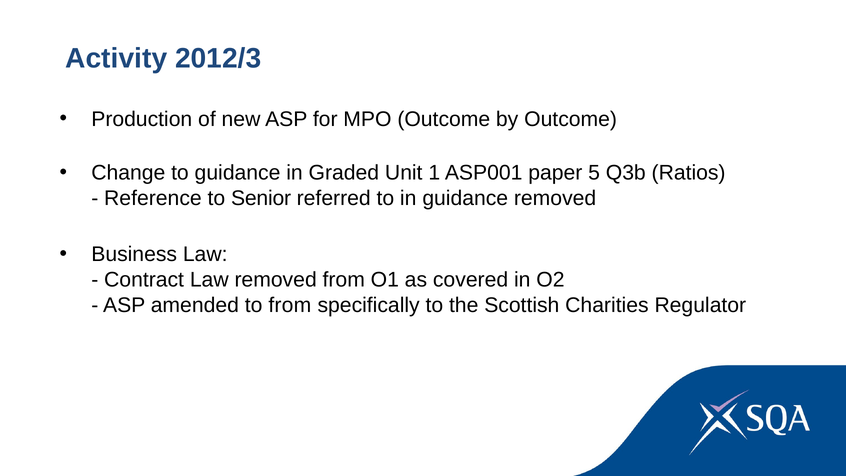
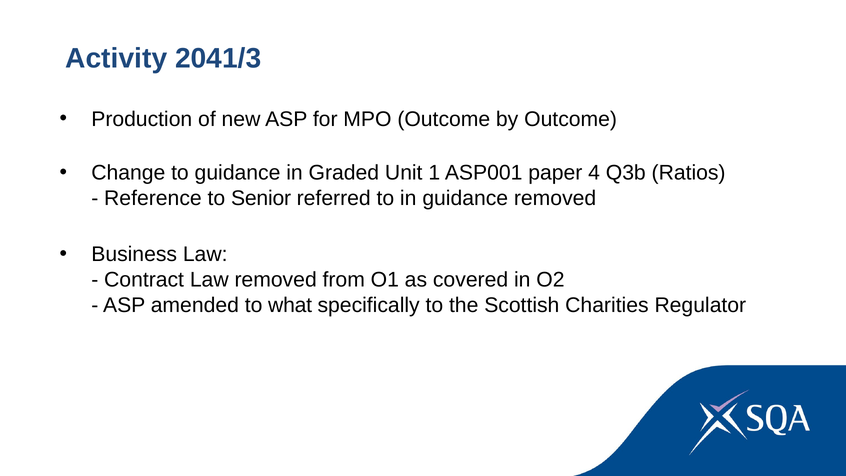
2012/3: 2012/3 -> 2041/3
5: 5 -> 4
to from: from -> what
